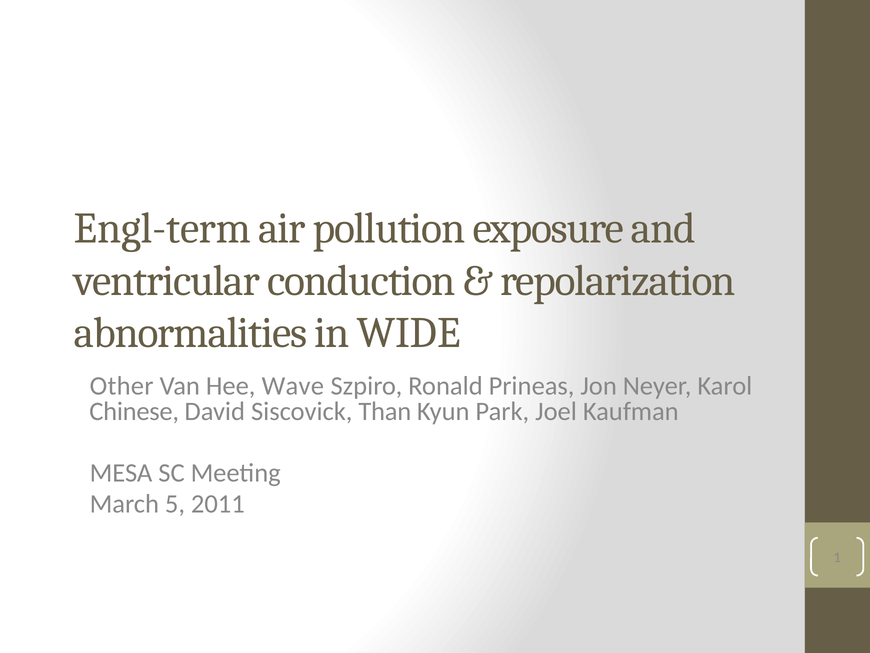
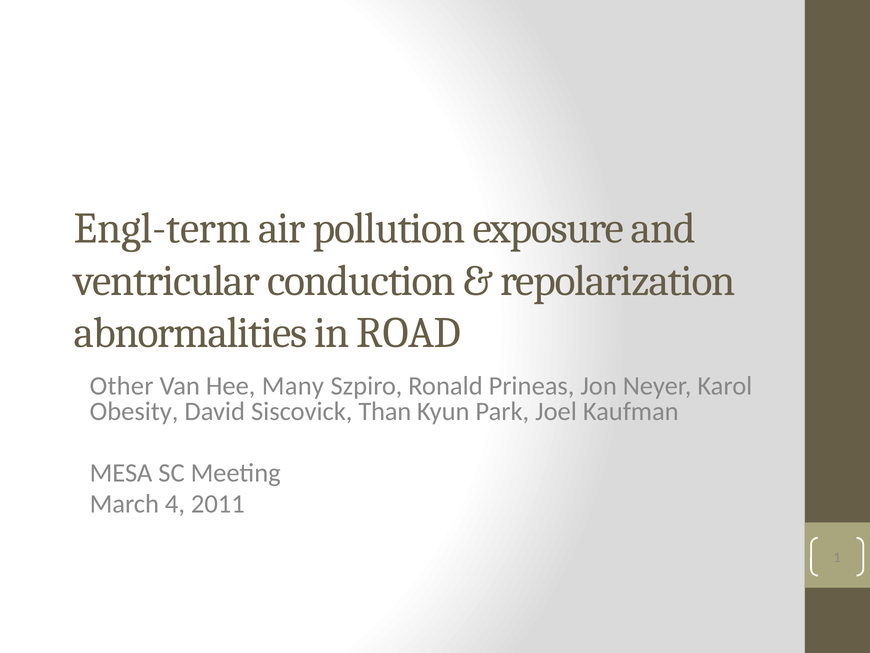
WIDE: WIDE -> ROAD
Wave: Wave -> Many
Chinese: Chinese -> Obesity
5: 5 -> 4
